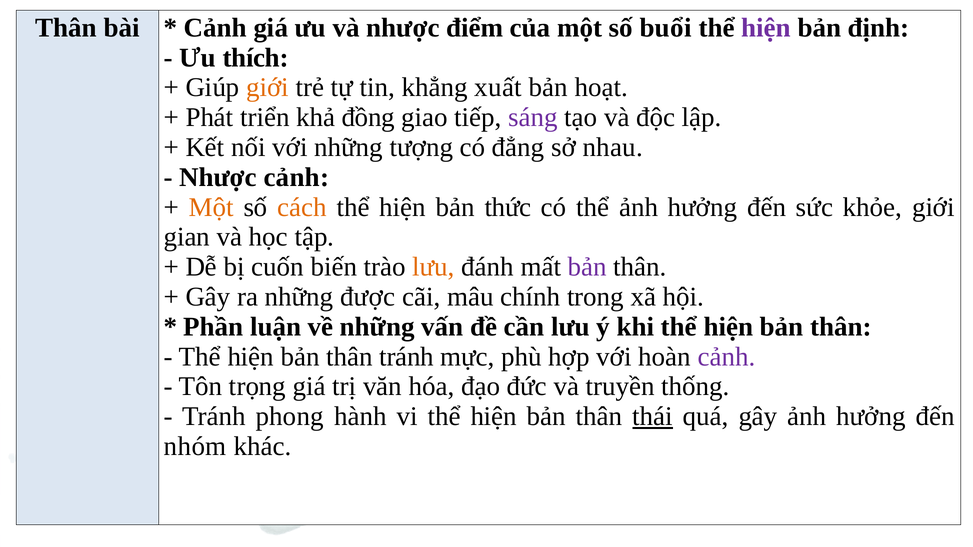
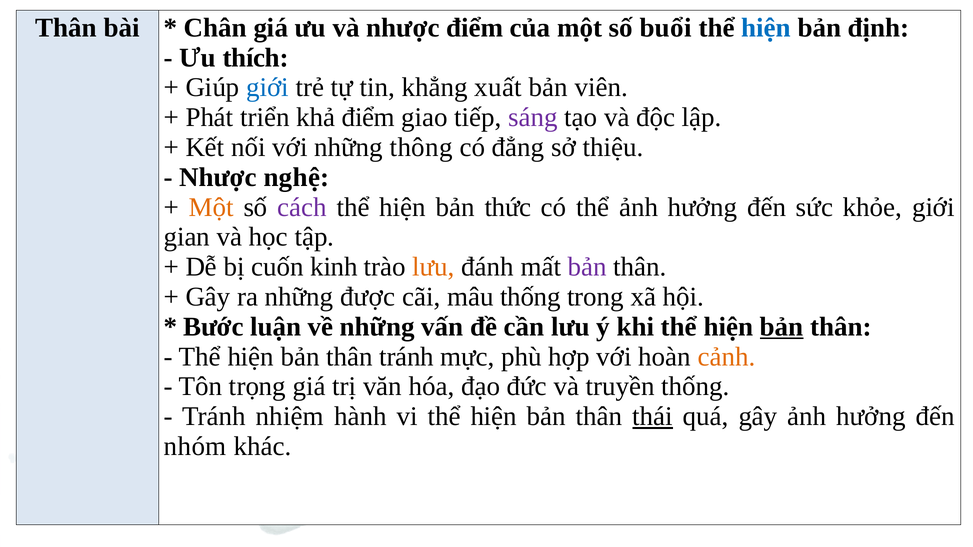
Cảnh at (215, 28): Cảnh -> Chân
hiện at (766, 28) colour: purple -> blue
giới at (268, 88) colour: orange -> blue
hoạt: hoạt -> viên
khả đồng: đồng -> điểm
tượng: tượng -> thông
nhau: nhau -> thiệu
Nhược cảnh: cảnh -> nghệ
cách colour: orange -> purple
biến: biến -> kinh
mâu chính: chính -> thống
Phần: Phần -> Bước
bản at (782, 327) underline: none -> present
cảnh at (726, 357) colour: purple -> orange
phong: phong -> nhiệm
